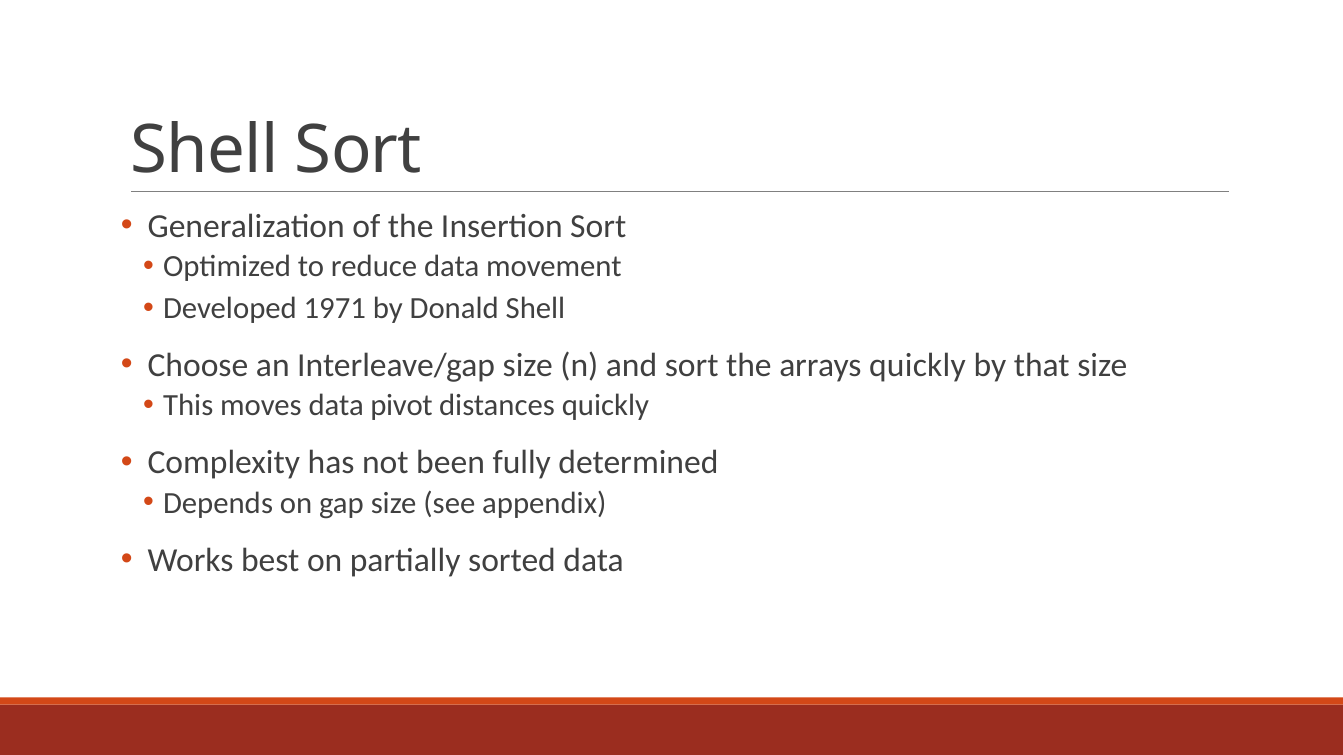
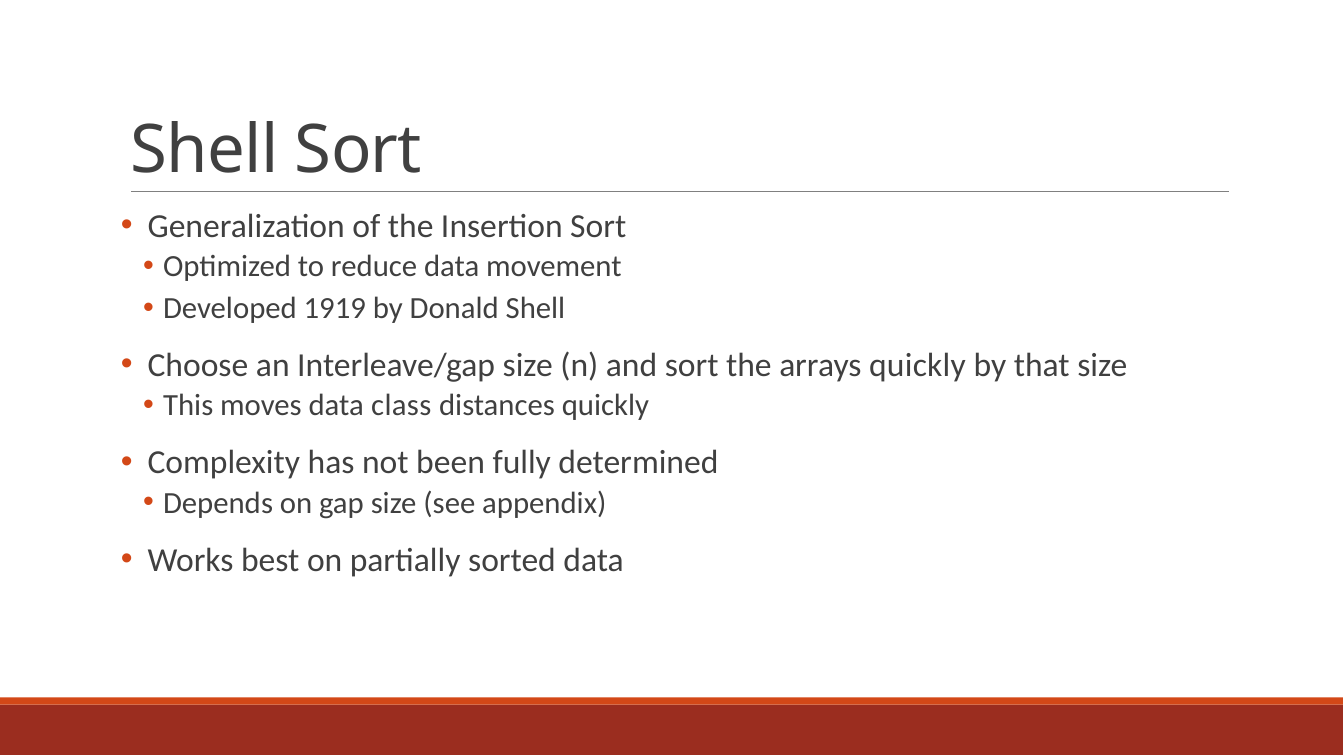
1971: 1971 -> 1919
pivot: pivot -> class
